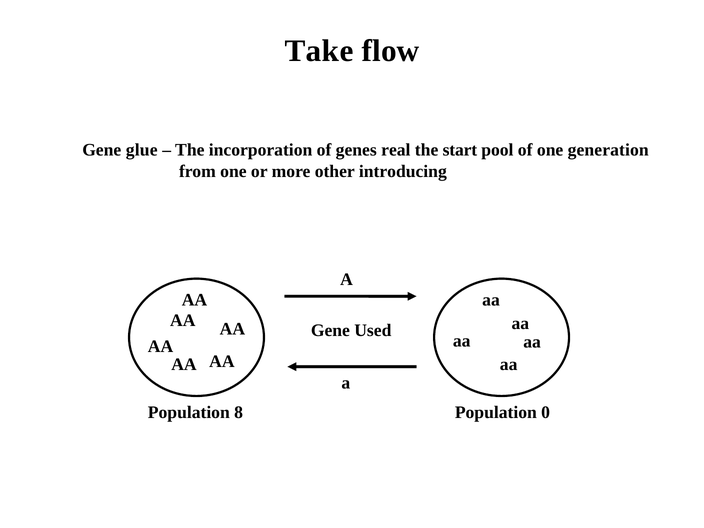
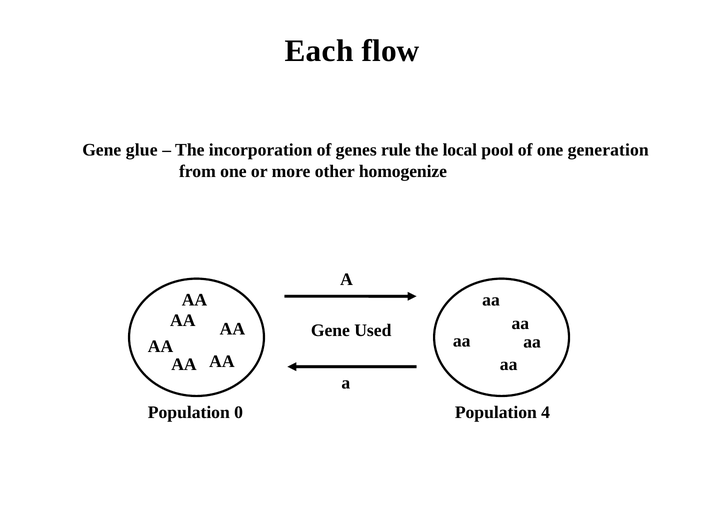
Take: Take -> Each
real: real -> rule
start: start -> local
introducing: introducing -> homogenize
8: 8 -> 0
0: 0 -> 4
